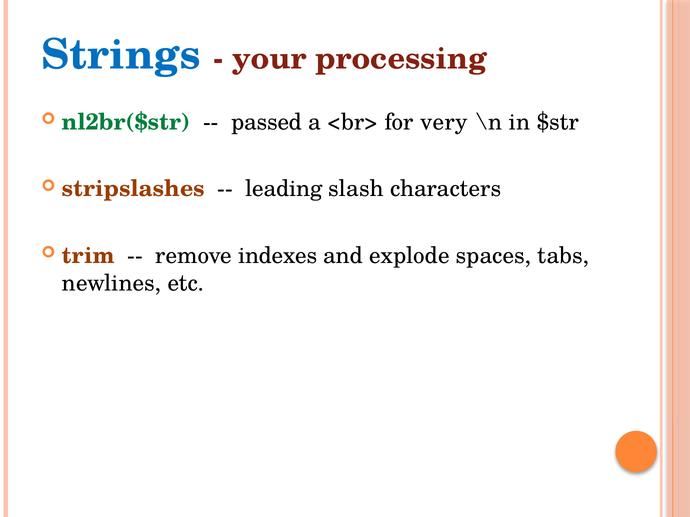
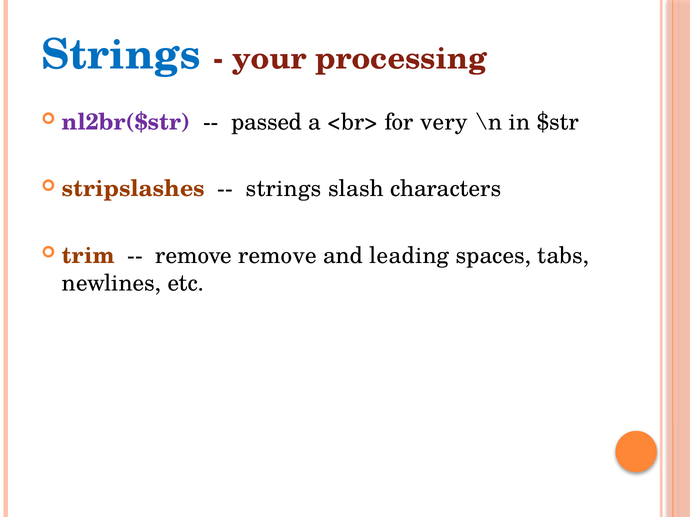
nl2br($str colour: green -> purple
leading at (284, 189): leading -> strings
remove indexes: indexes -> remove
explode: explode -> leading
